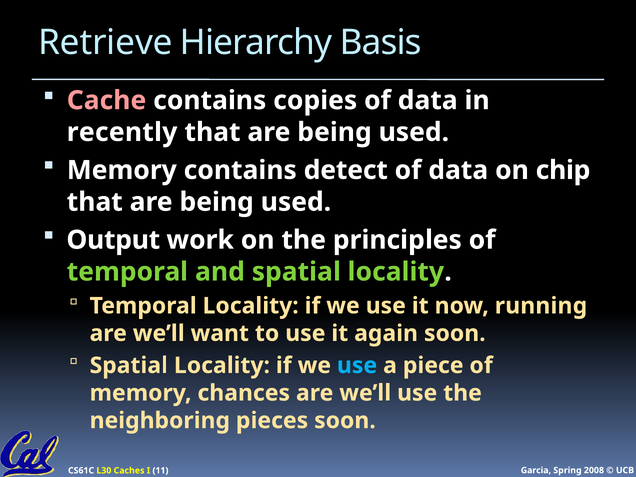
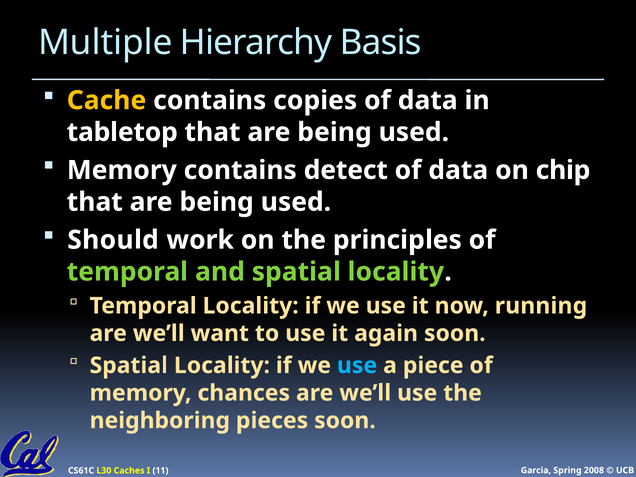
Retrieve: Retrieve -> Multiple
Cache colour: pink -> yellow
recently: recently -> tabletop
Output: Output -> Should
